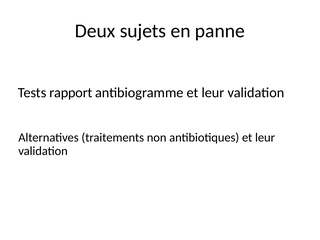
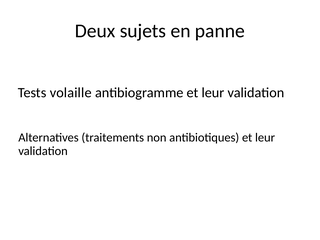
rapport: rapport -> volaille
